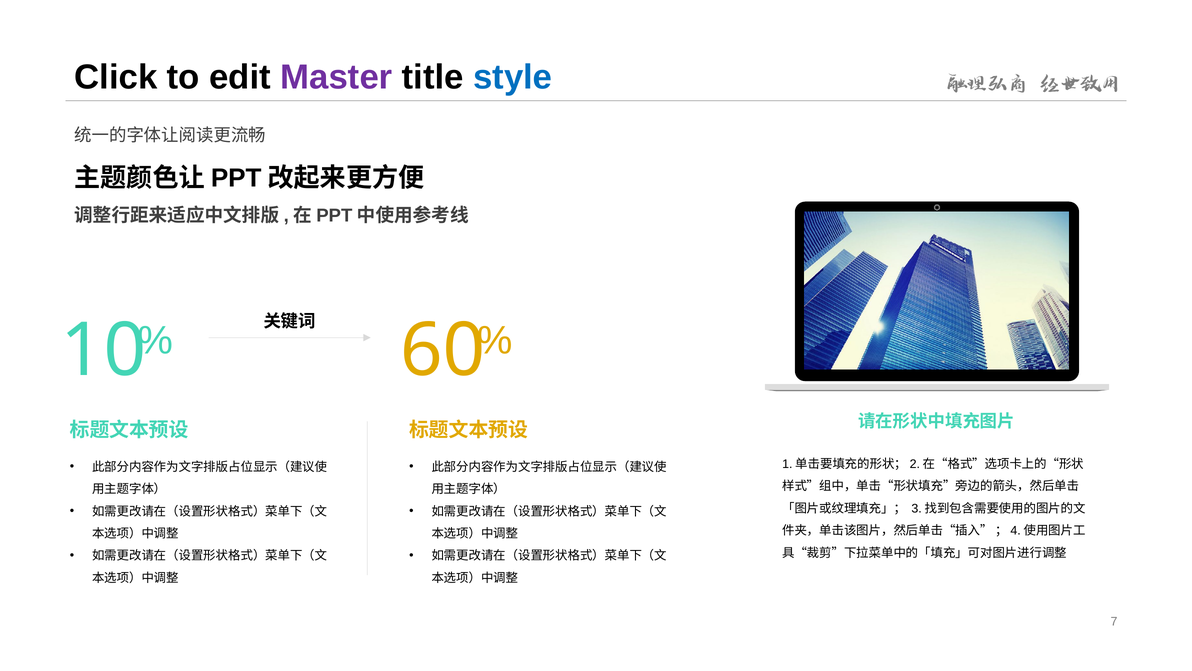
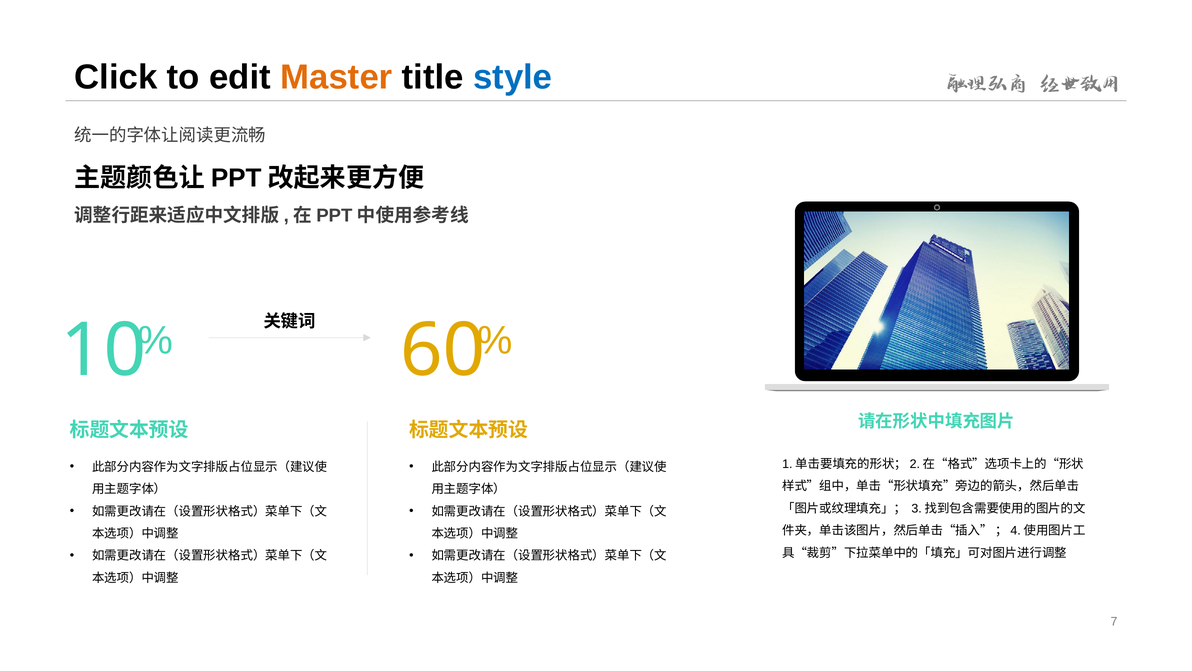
Master colour: purple -> orange
